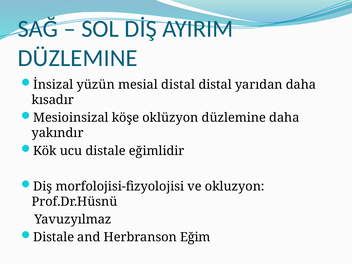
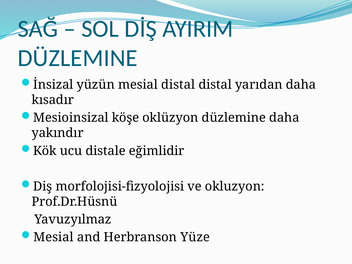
Distale at (54, 237): Distale -> Mesial
Eğim: Eğim -> Yüze
